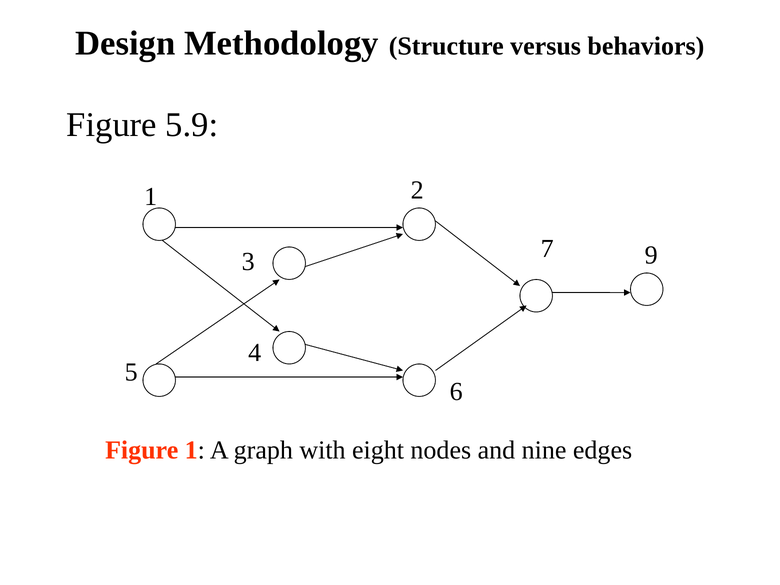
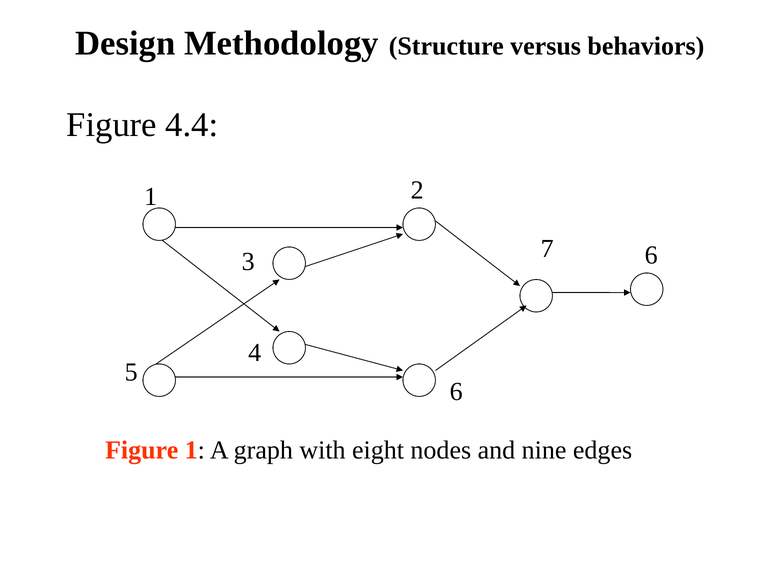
5.9: 5.9 -> 4.4
7 9: 9 -> 6
